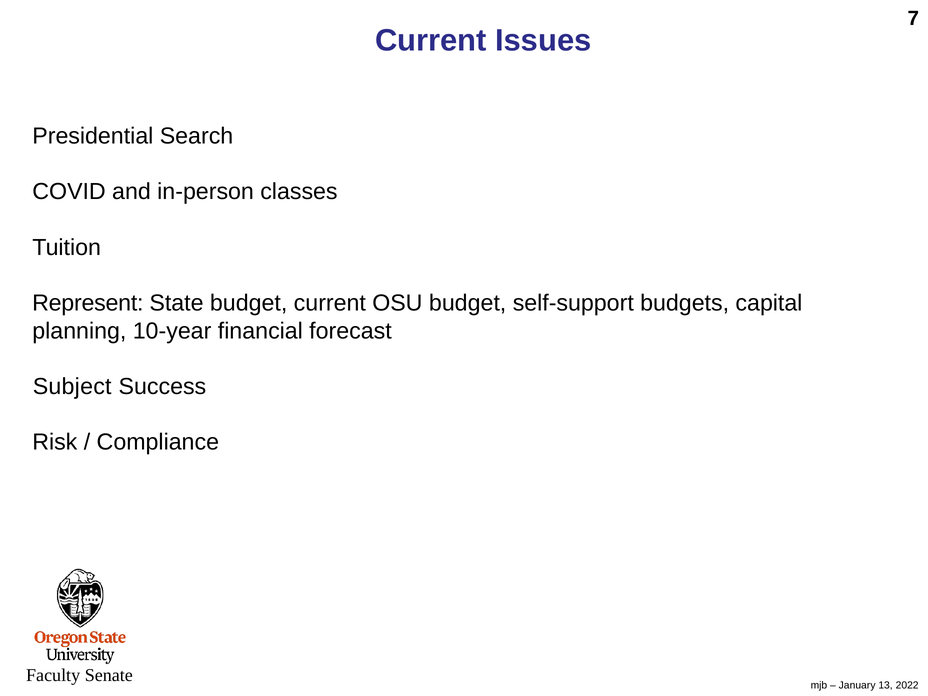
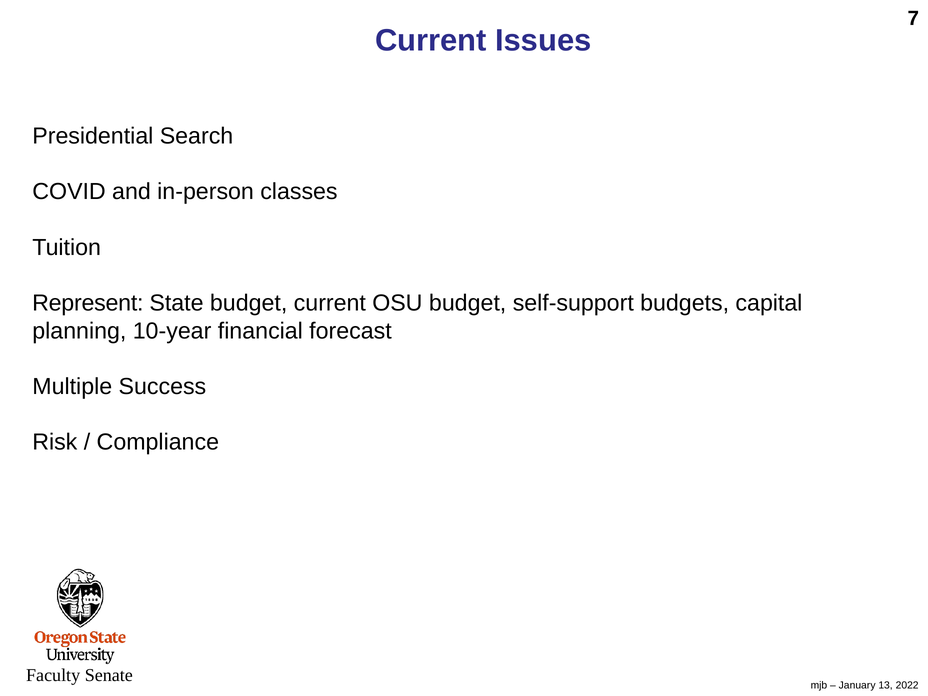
Subject: Subject -> Multiple
